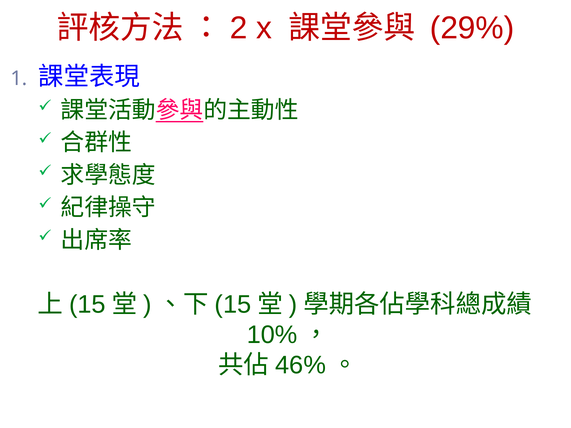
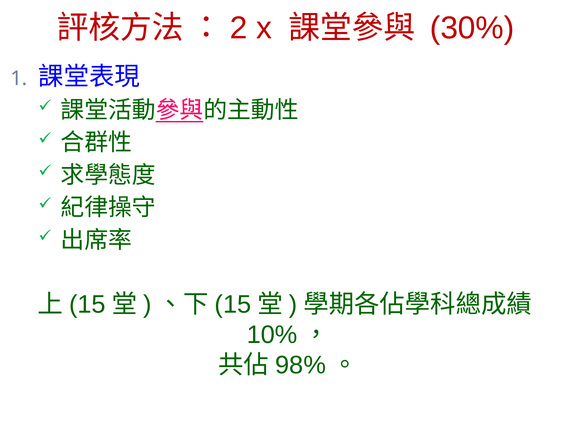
29%: 29% -> 30%
46%: 46% -> 98%
